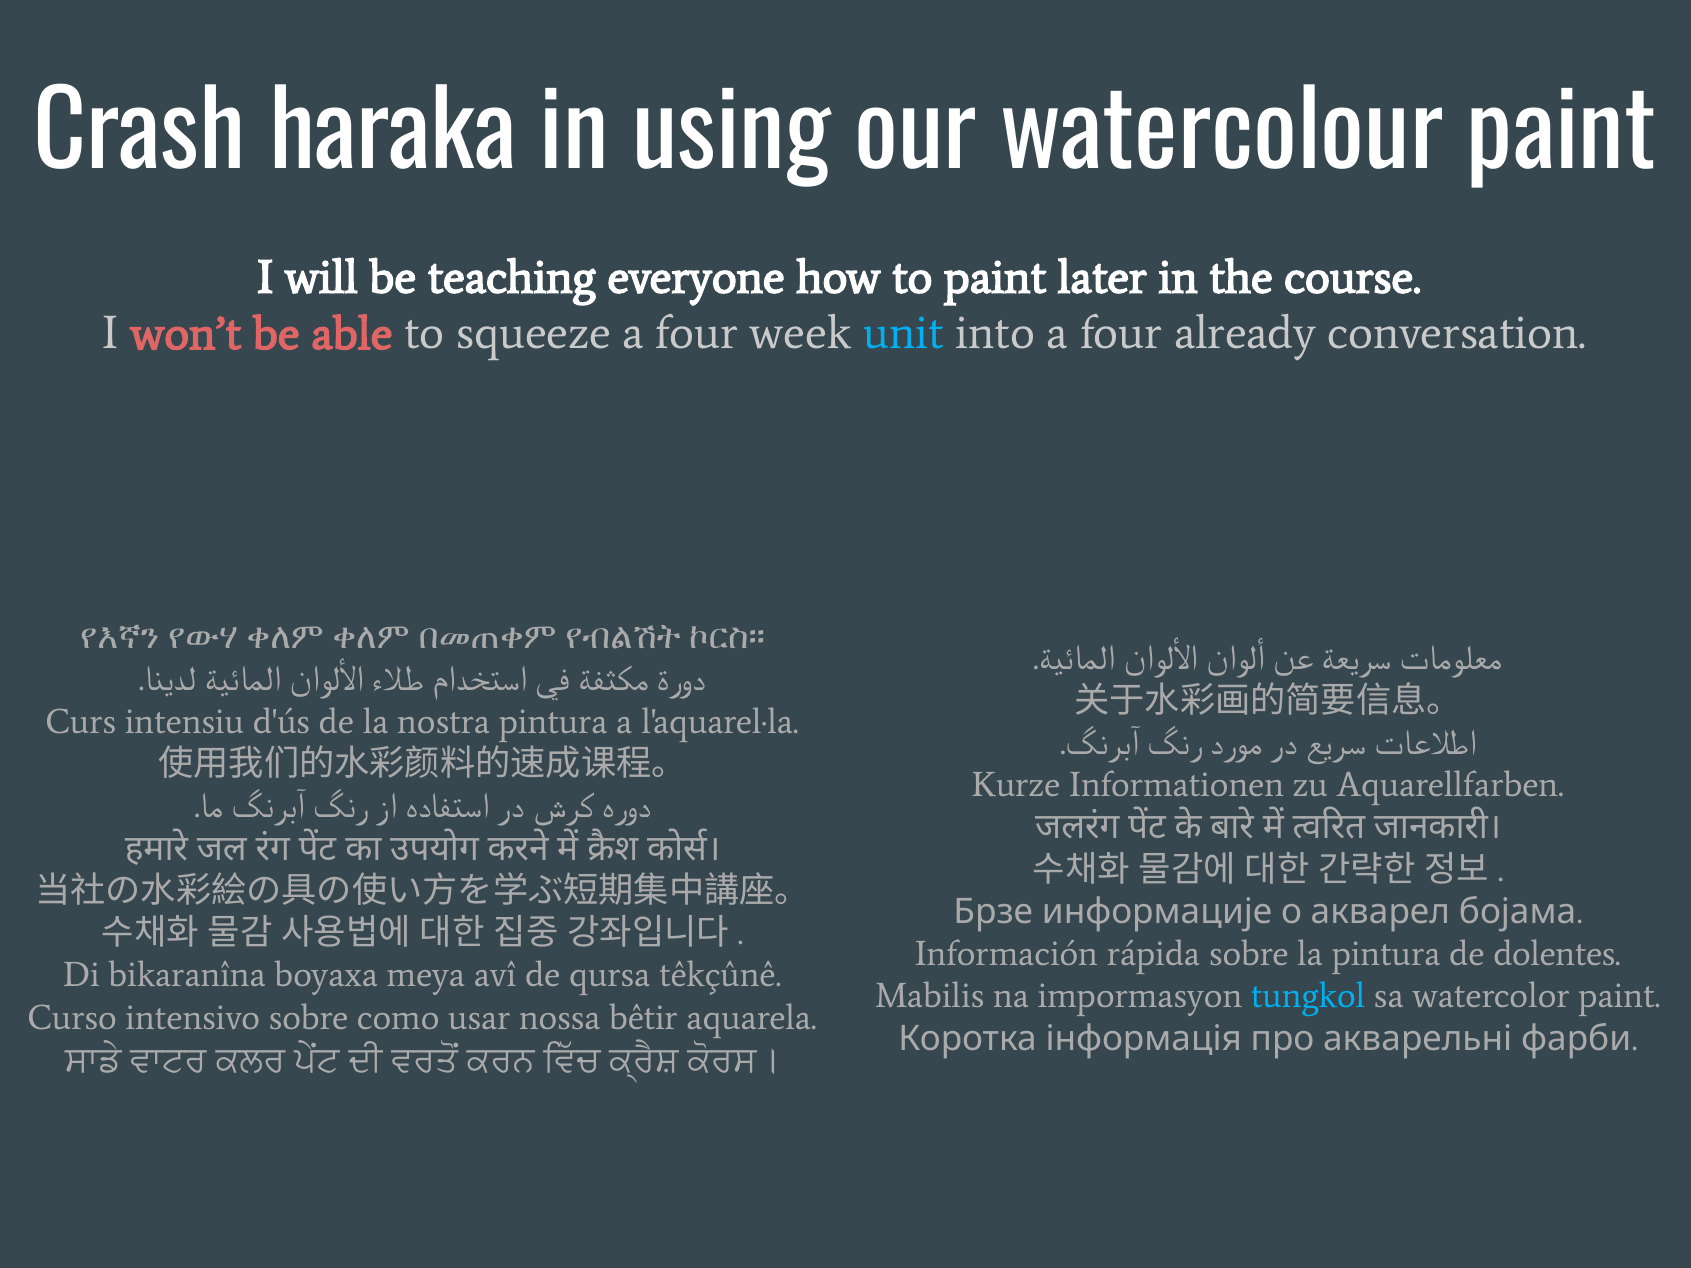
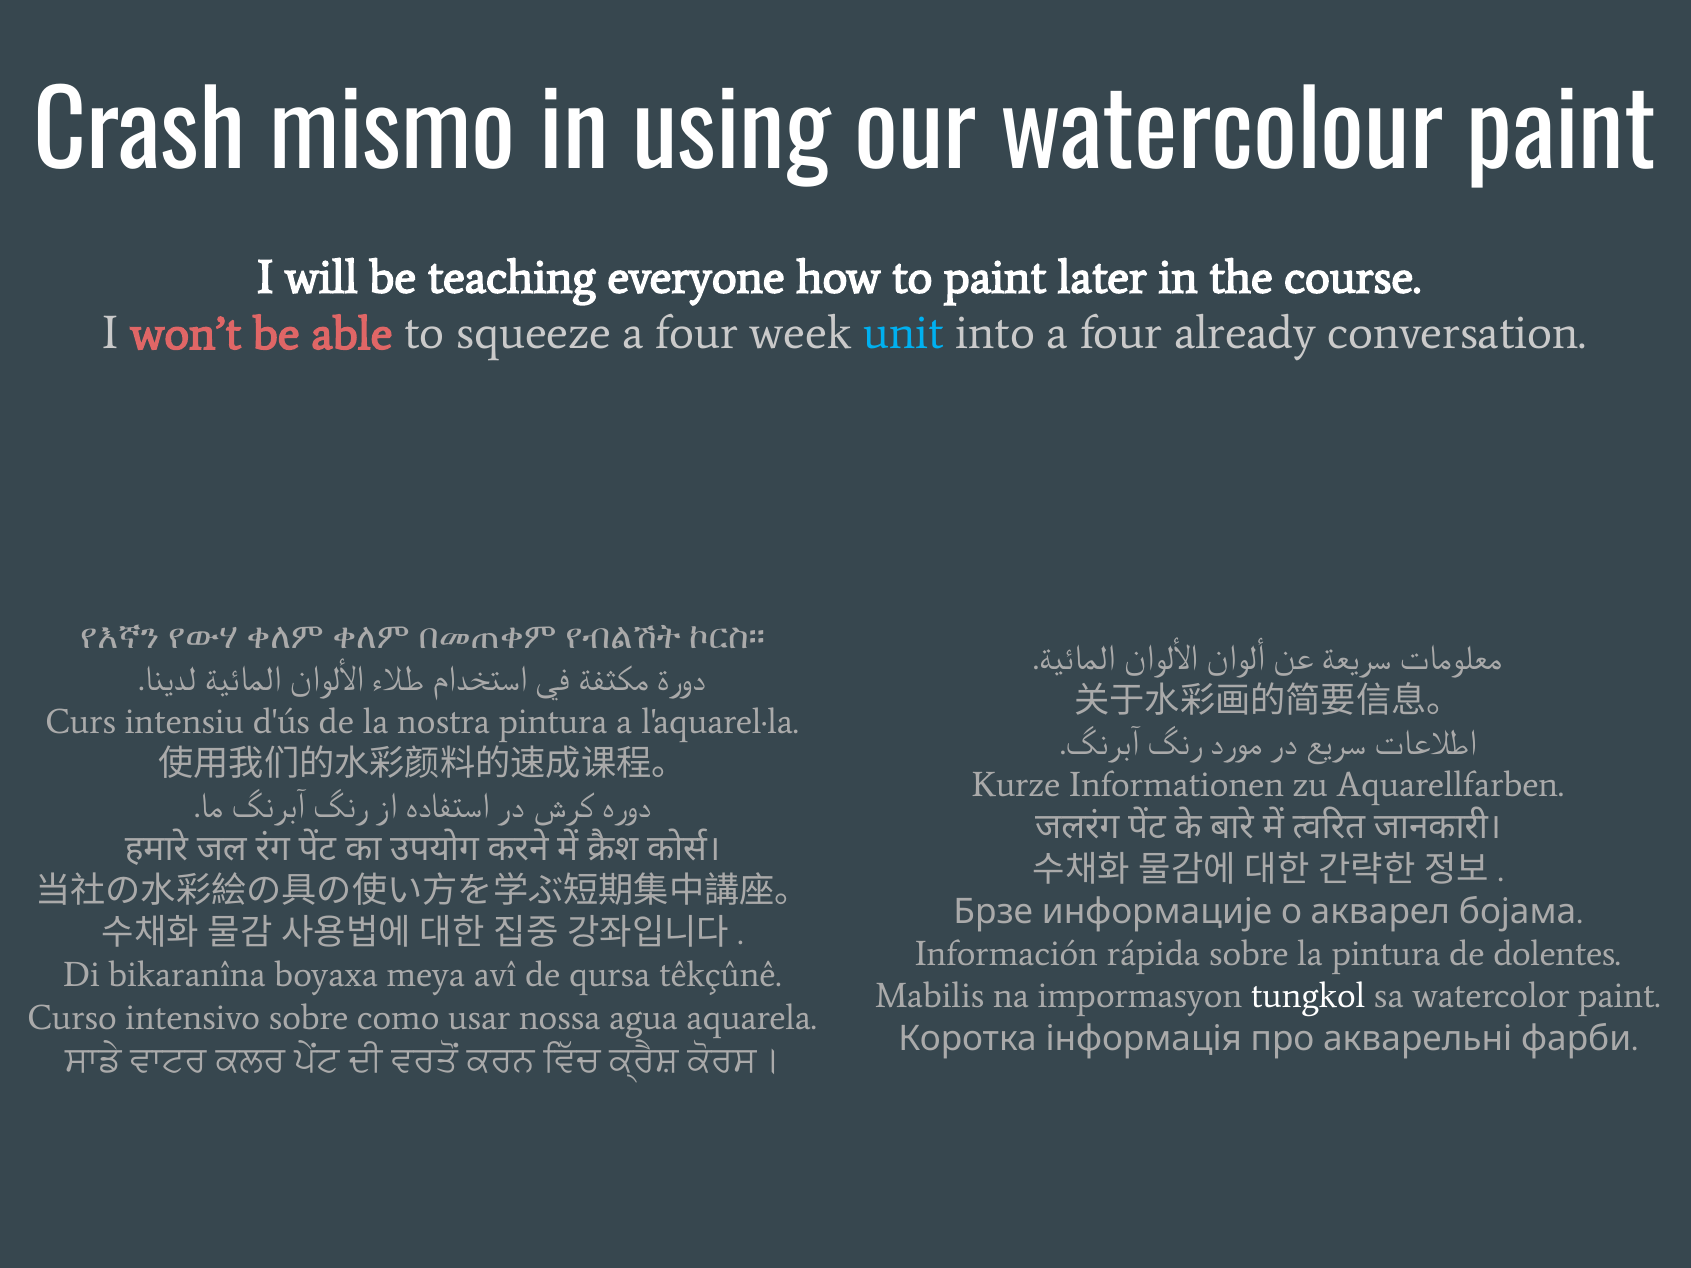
haraka: haraka -> mismo
tungkol colour: light blue -> white
bêtir: bêtir -> agua
